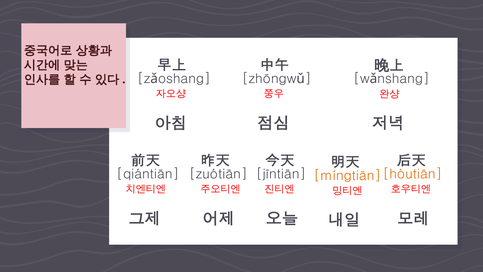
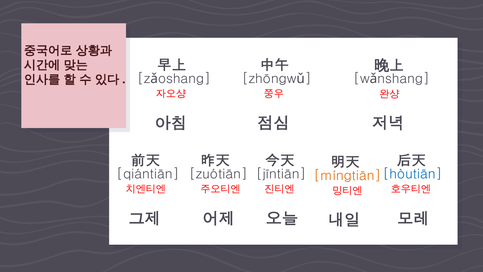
hòutiān colour: orange -> blue
